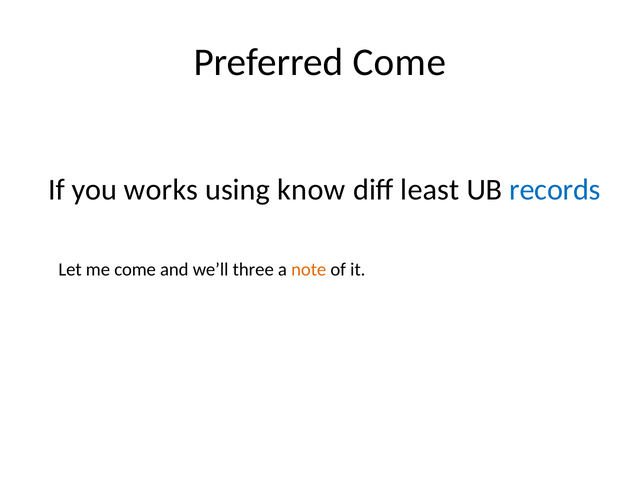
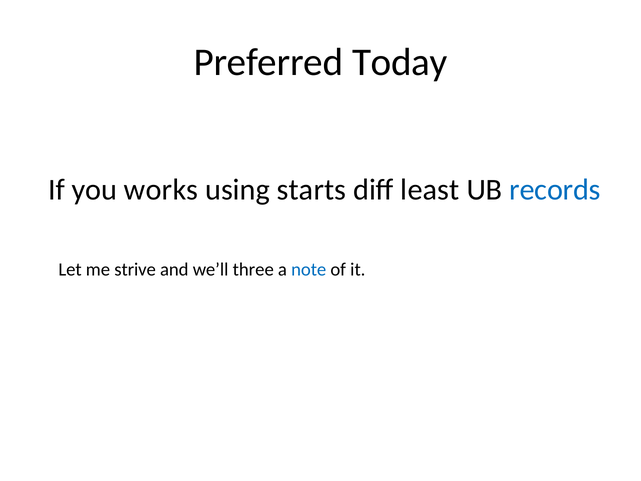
Preferred Come: Come -> Today
know: know -> starts
me come: come -> strive
note colour: orange -> blue
